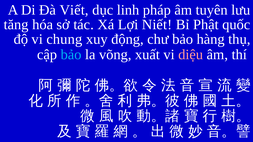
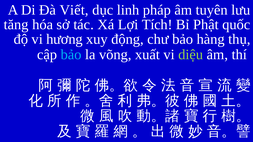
Niết: Niết -> Tích
chung: chung -> hương
diệu colour: pink -> light green
